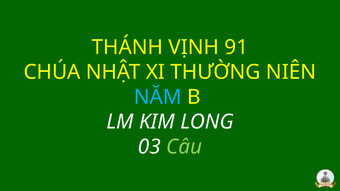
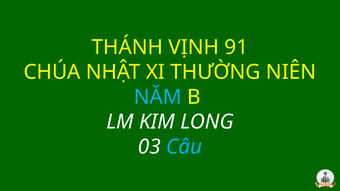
Câu colour: light green -> light blue
